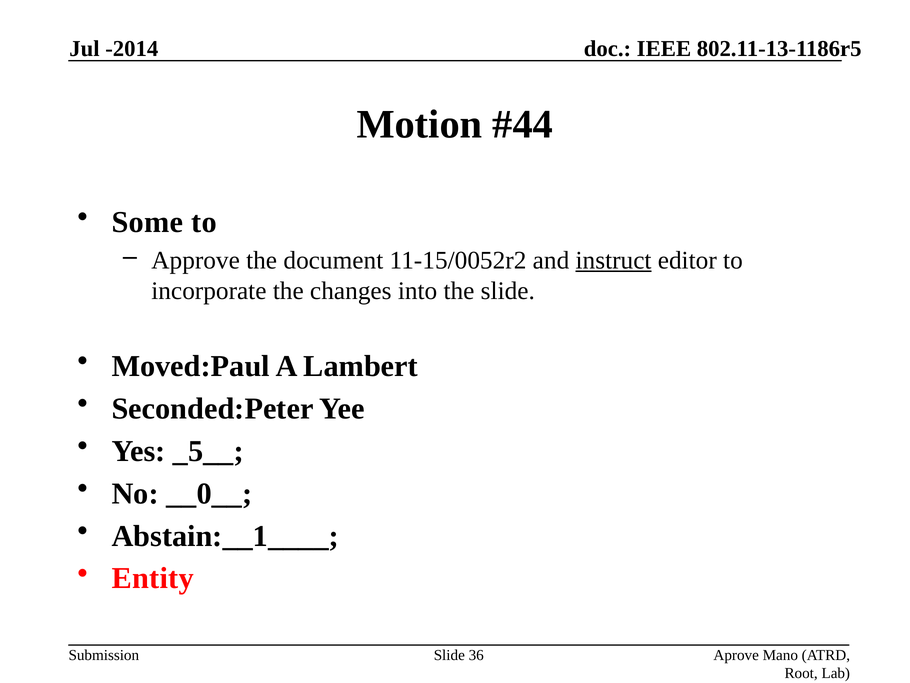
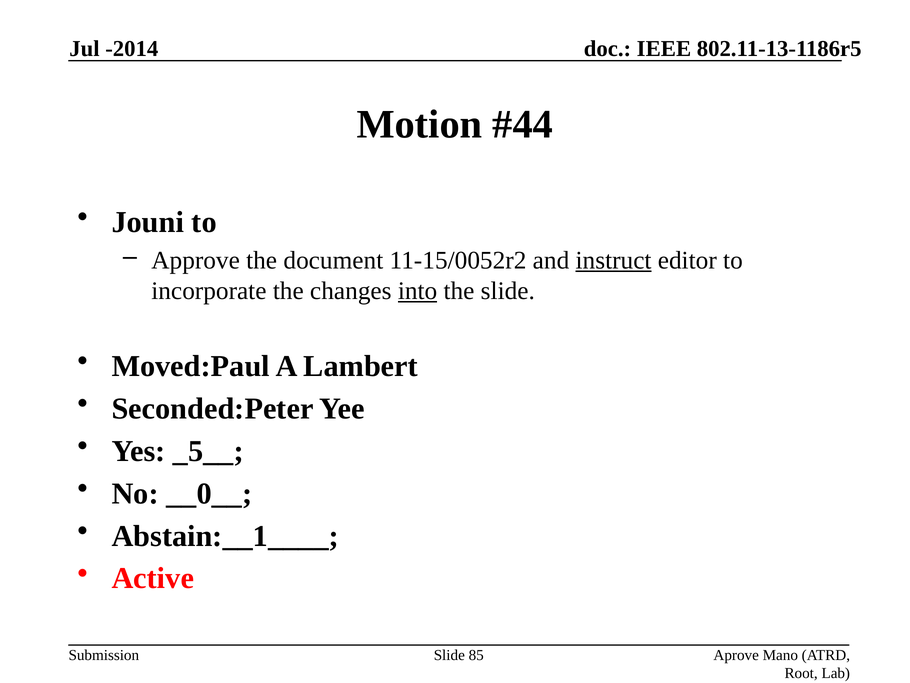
Some: Some -> Jouni
into underline: none -> present
Entity: Entity -> Active
36: 36 -> 85
